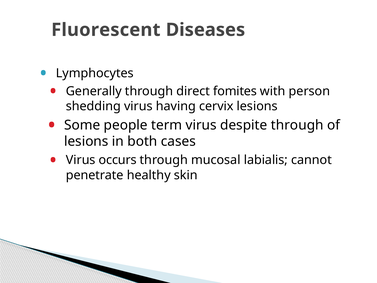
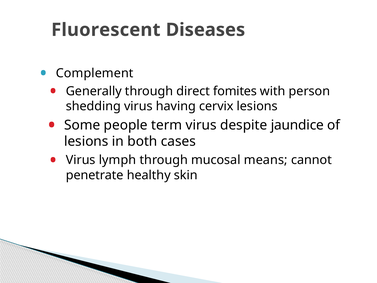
Lymphocytes: Lymphocytes -> Complement
despite through: through -> jaundice
occurs: occurs -> lymph
labialis: labialis -> means
